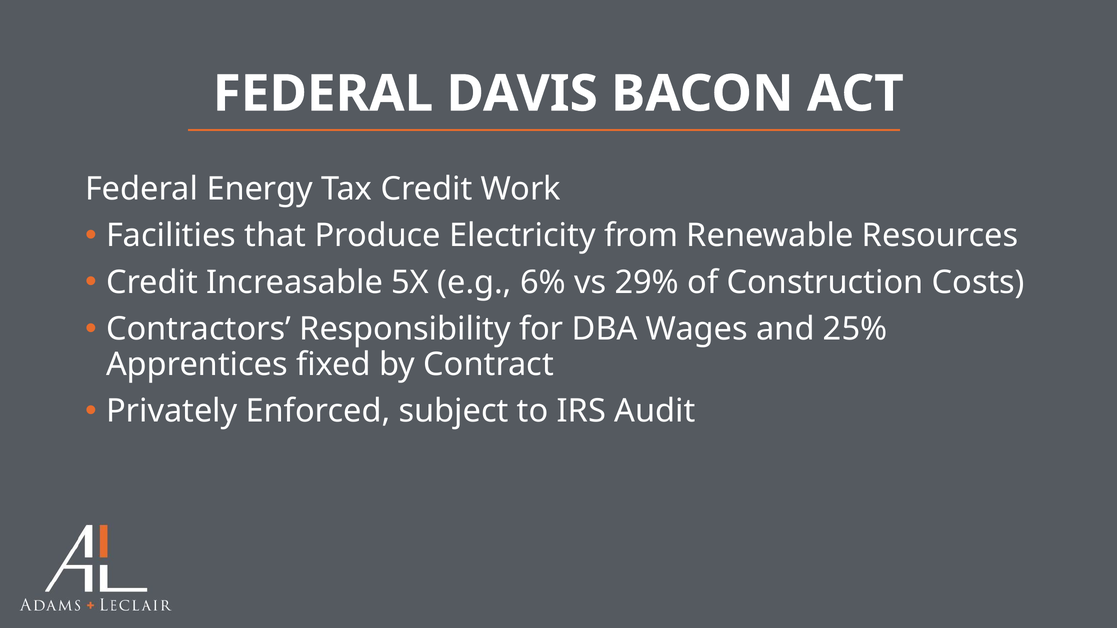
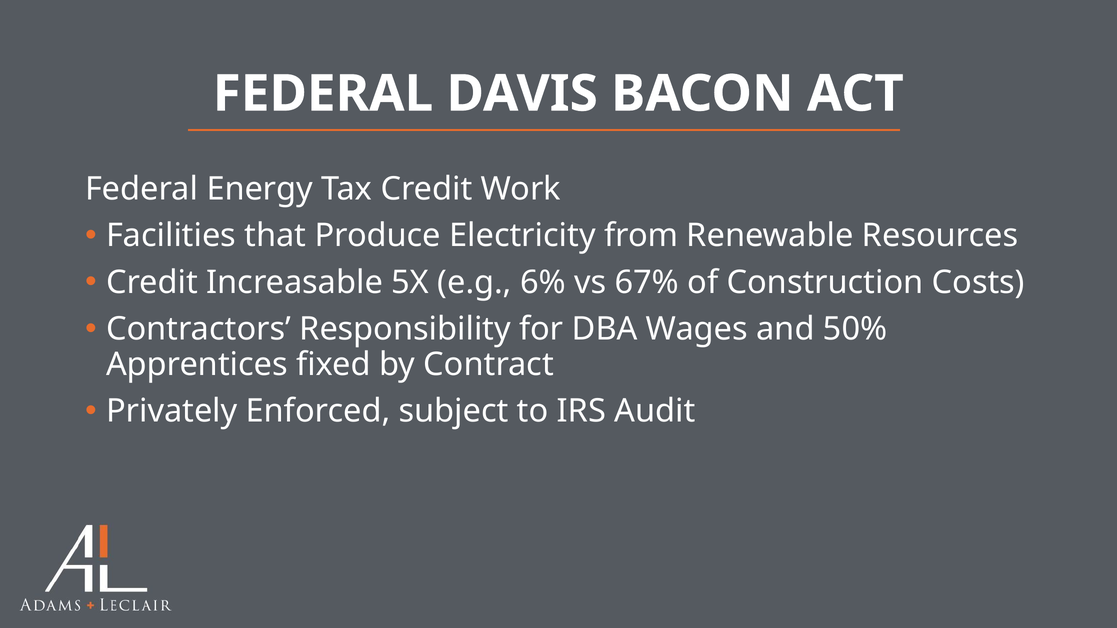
29%: 29% -> 67%
25%: 25% -> 50%
